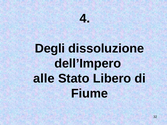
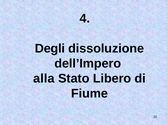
alle: alle -> alla
